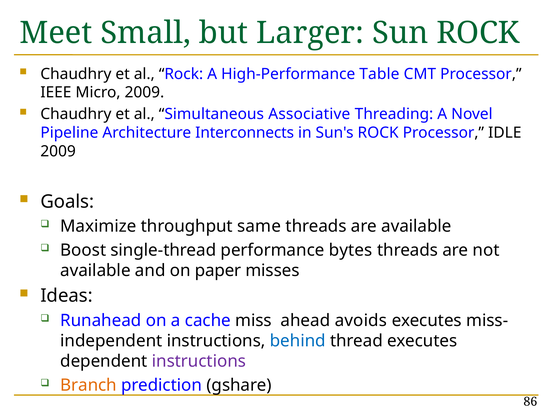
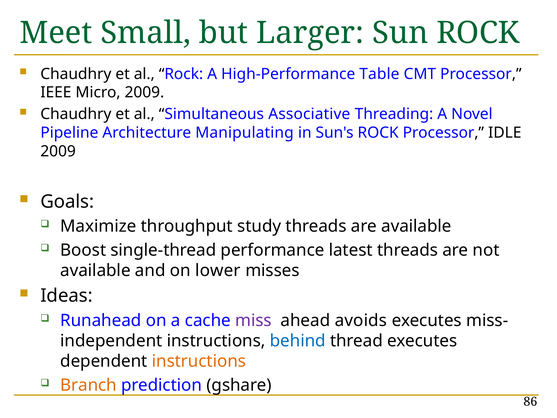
Interconnects: Interconnects -> Manipulating
same: same -> study
bytes: bytes -> latest
paper: paper -> lower
miss colour: black -> purple
instructions at (199, 361) colour: purple -> orange
